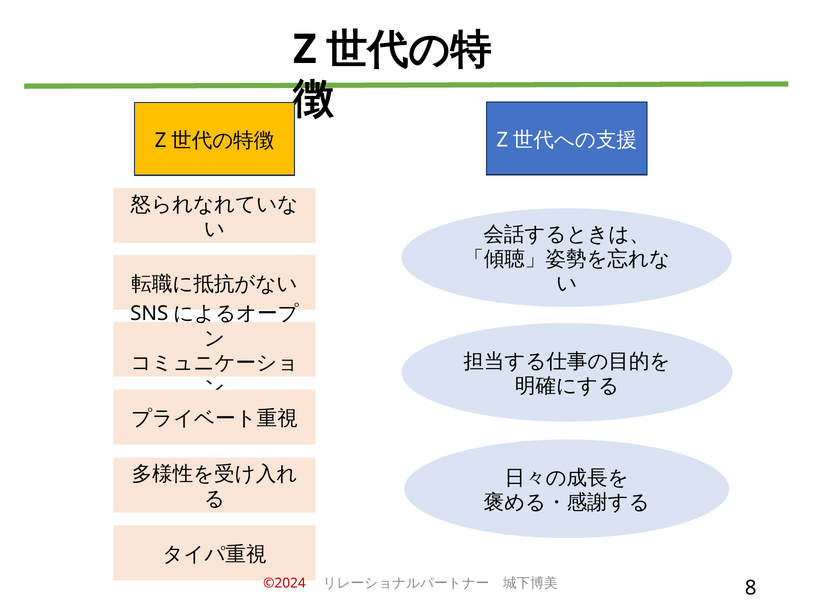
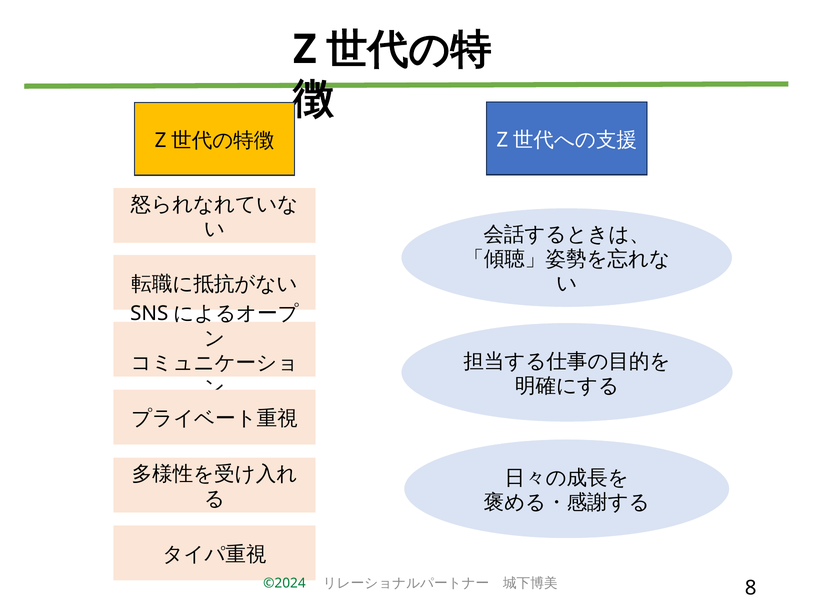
©2024 colour: red -> green
